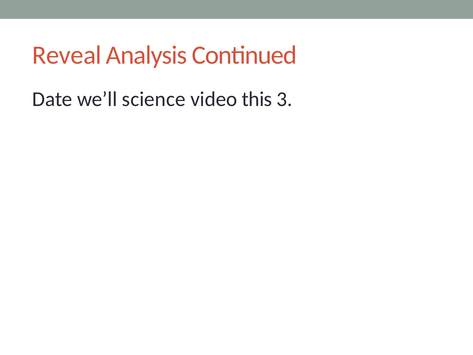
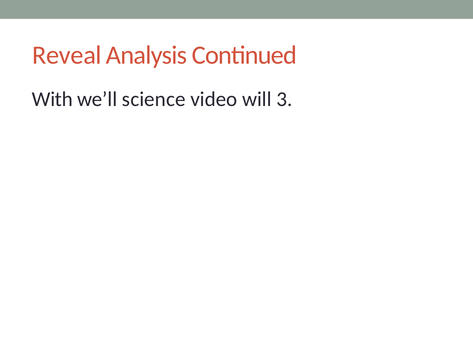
Date: Date -> With
this: this -> will
